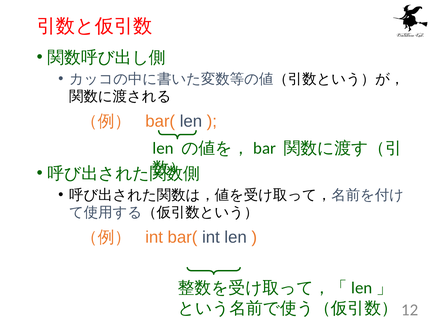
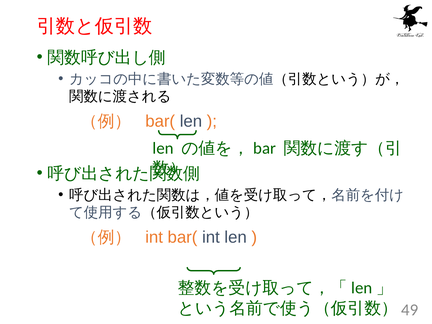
12: 12 -> 49
